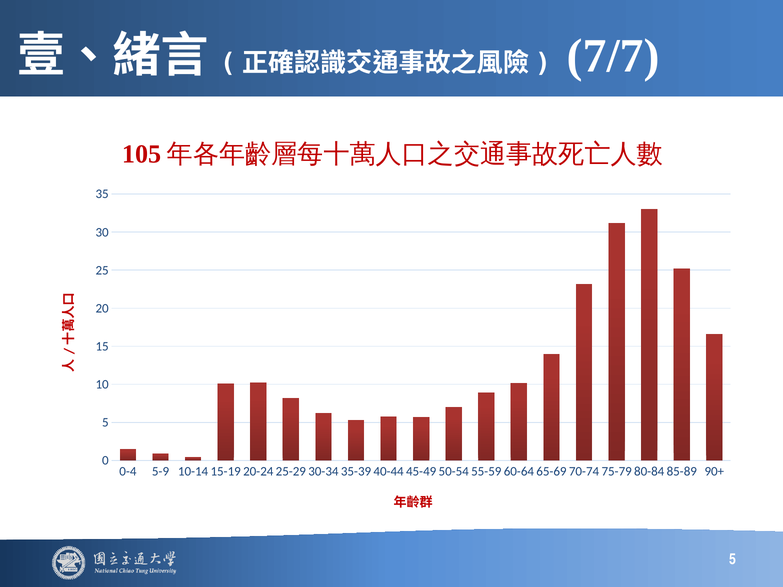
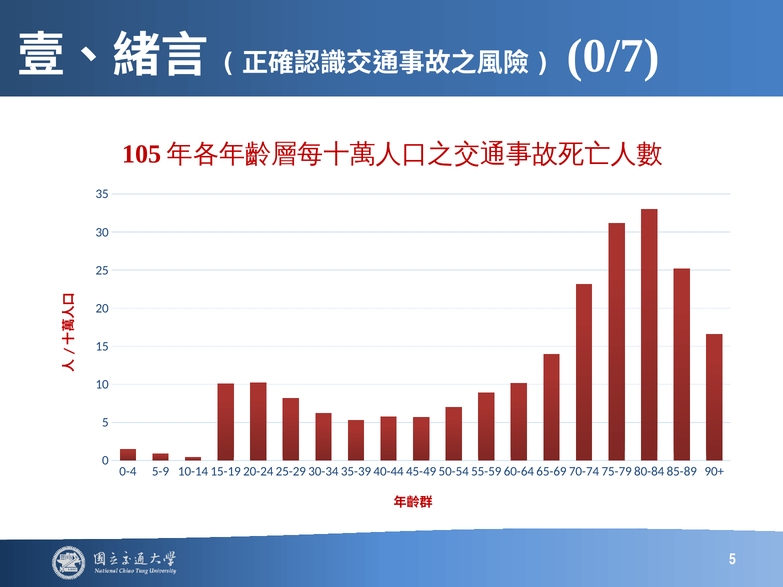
7/7: 7/7 -> 0/7
